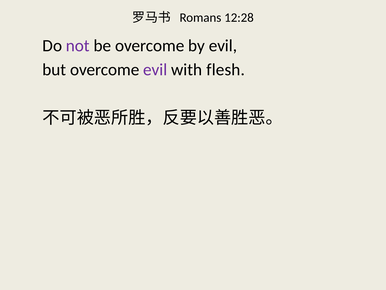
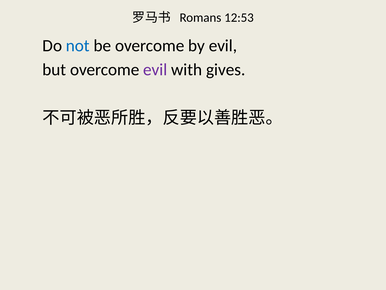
12:28: 12:28 -> 12:53
not colour: purple -> blue
flesh: flesh -> gives
